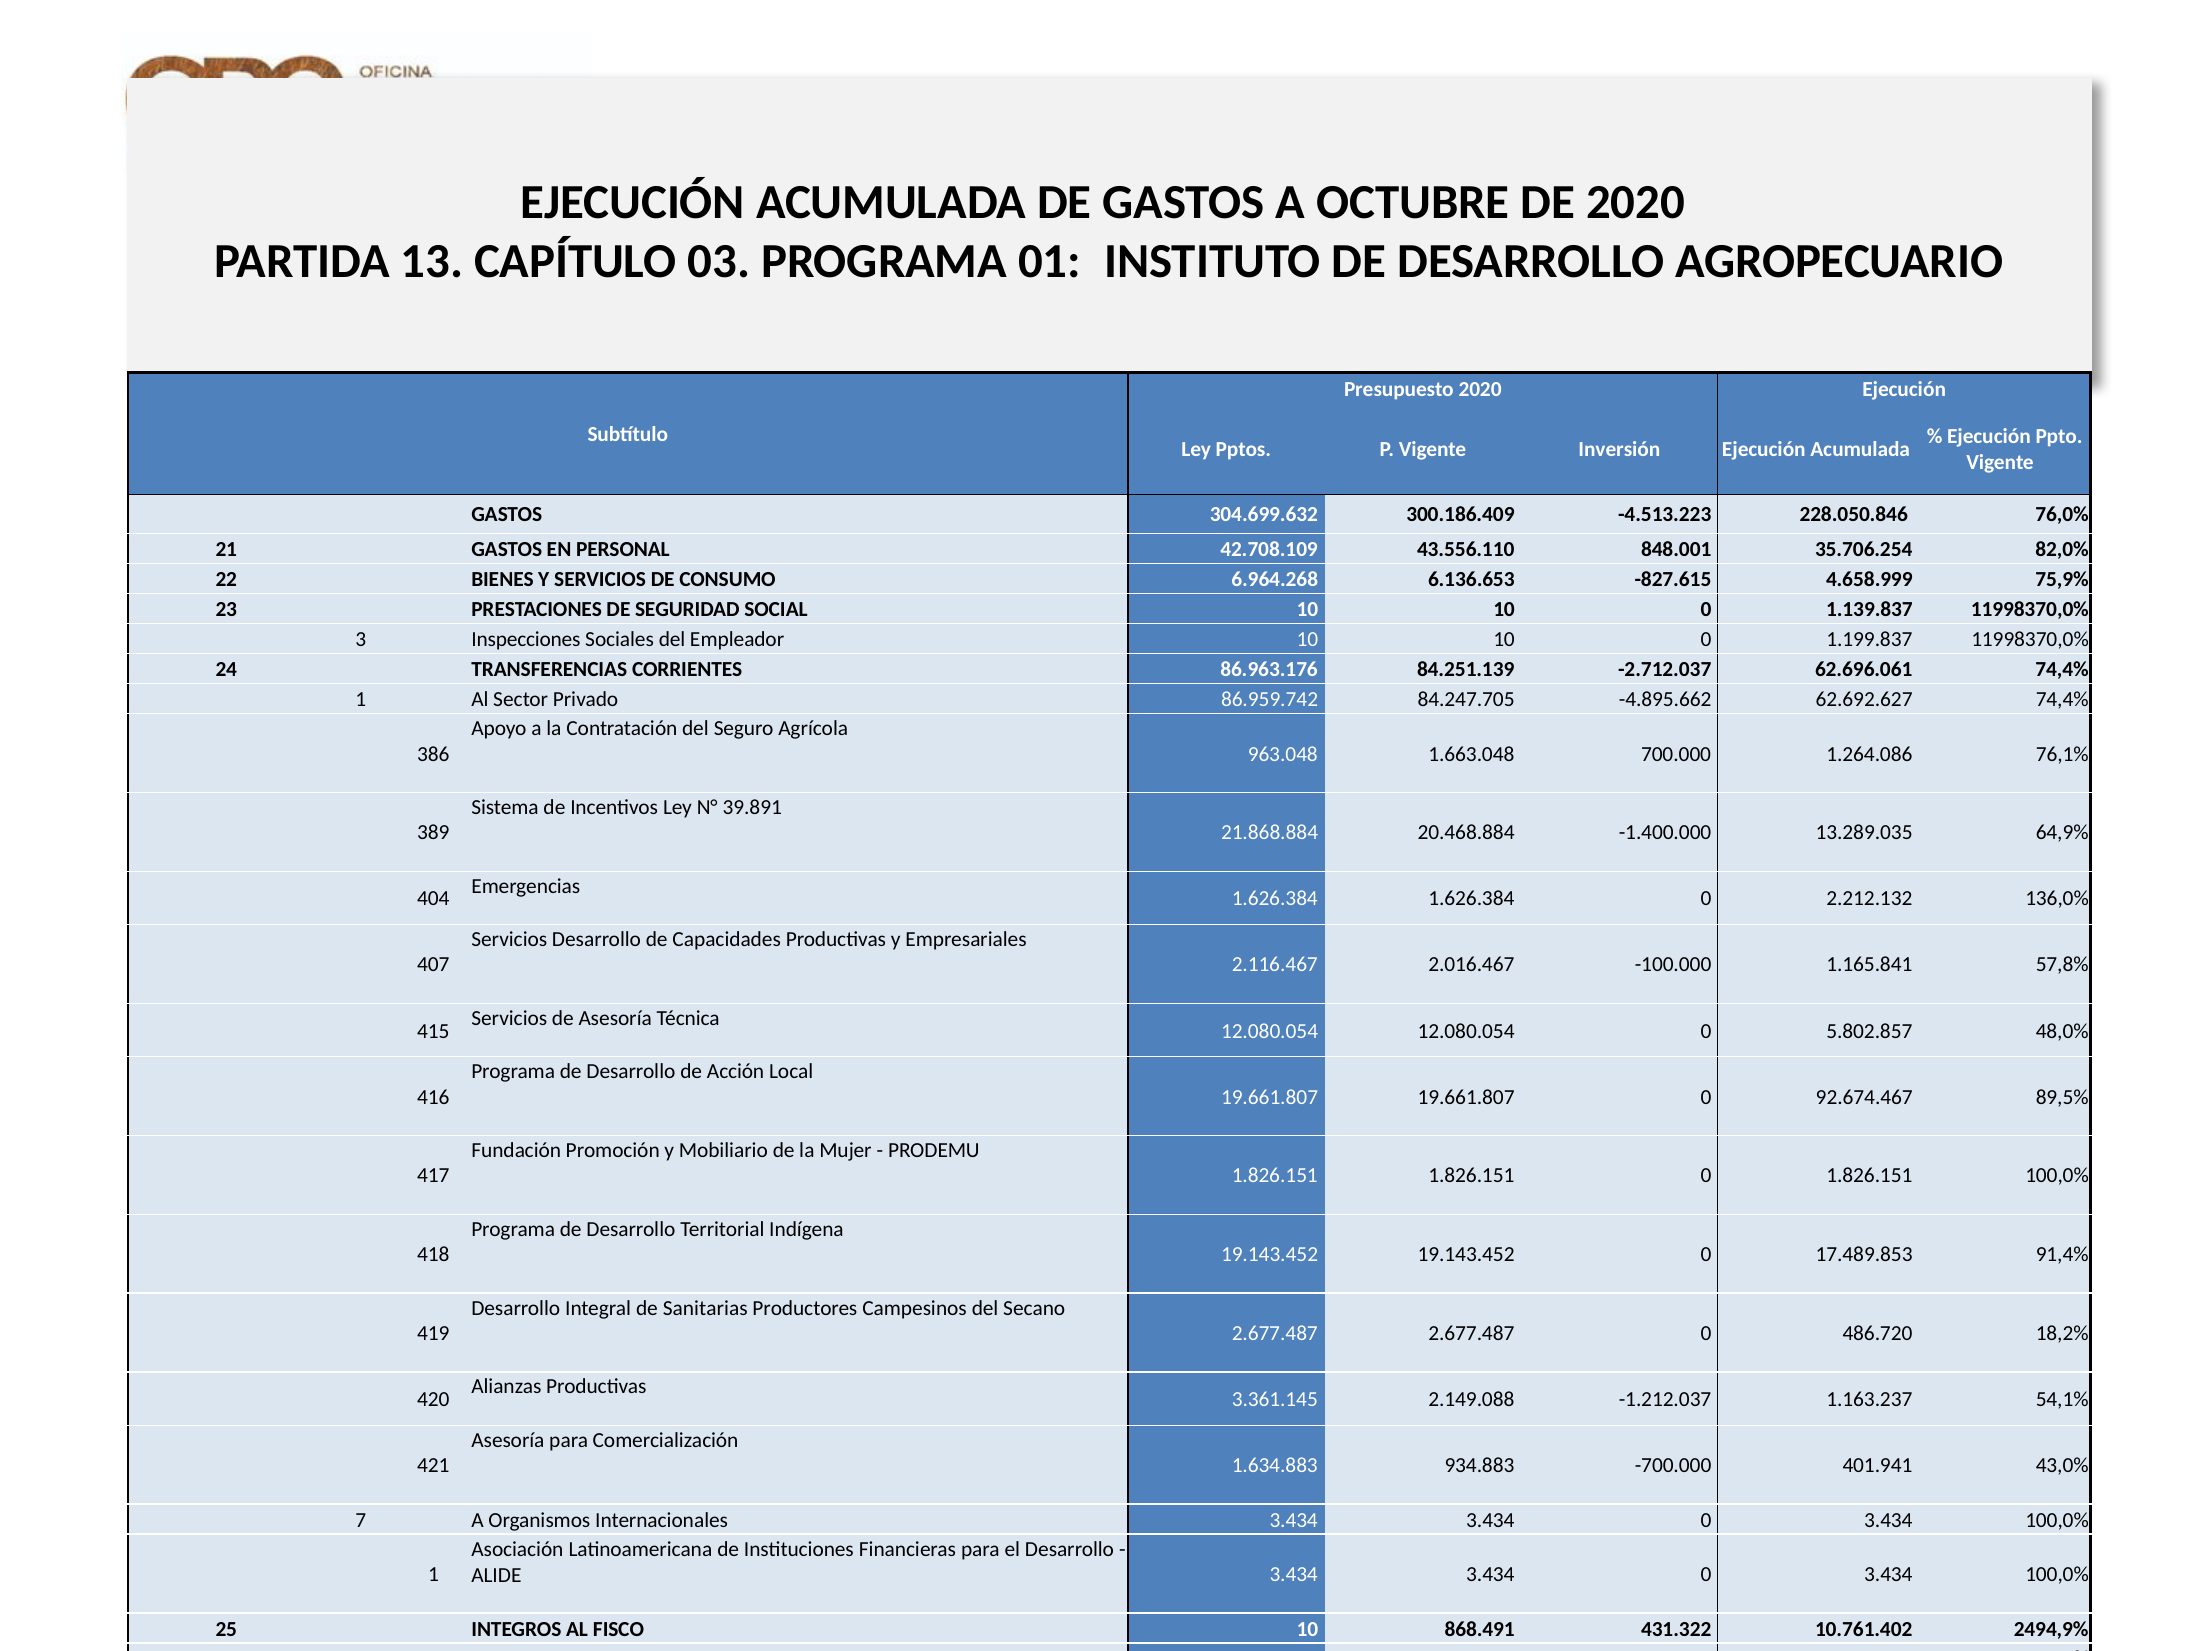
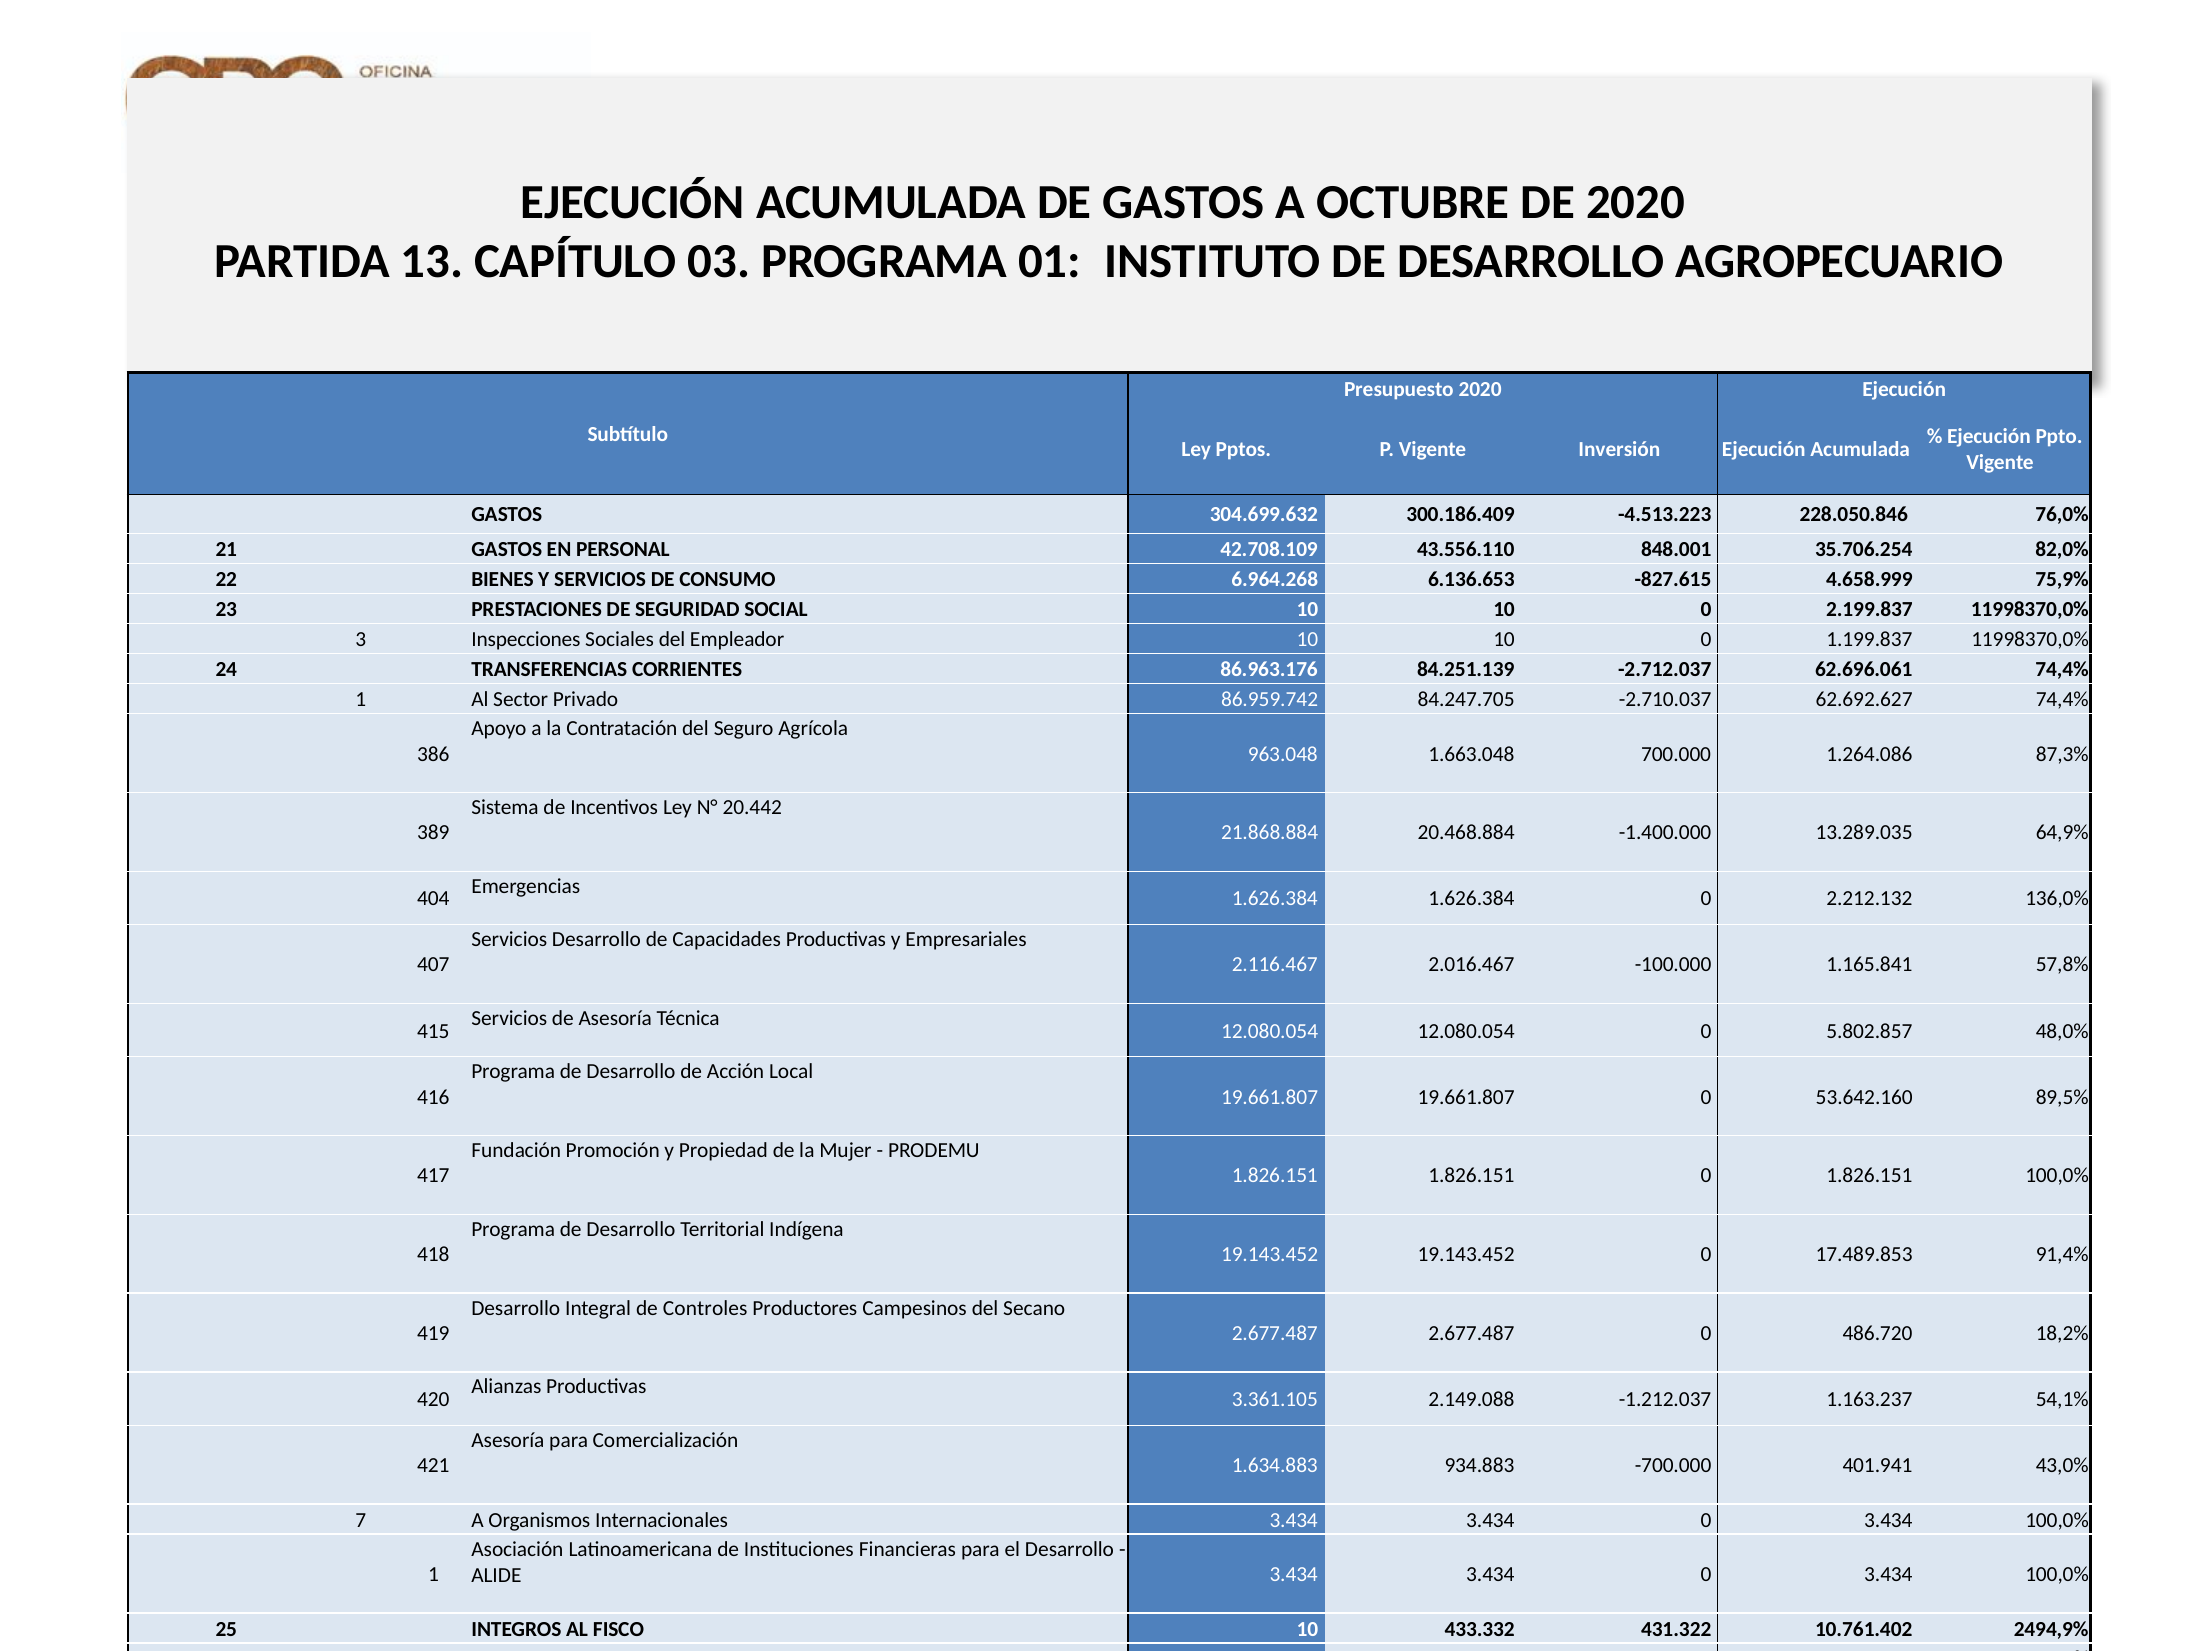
1.139.837: 1.139.837 -> 2.199.837
-4.895.662: -4.895.662 -> -2.710.037
76,1%: 76,1% -> 87,3%
39.891: 39.891 -> 20.442
92.674.467: 92.674.467 -> 53.642.160
y Mobiliario: Mobiliario -> Propiedad
Sanitarias: Sanitarias -> Controles
3.361.145: 3.361.145 -> 3.361.105
868.491: 868.491 -> 433.332
